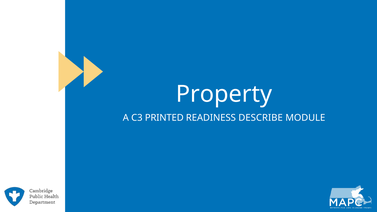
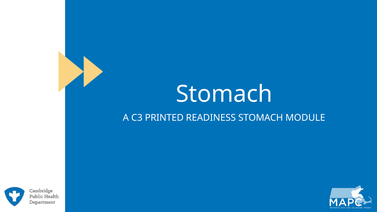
Property at (224, 94): Property -> Stomach
READINESS DESCRIBE: DESCRIBE -> STOMACH
